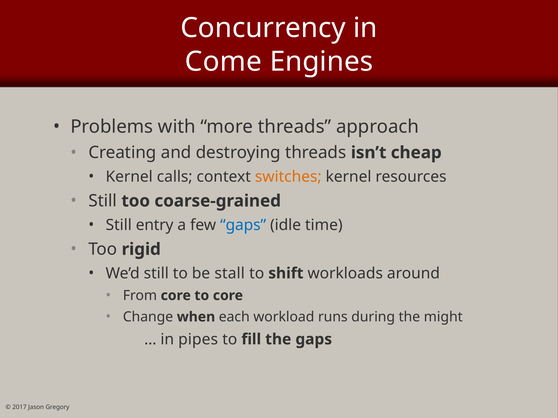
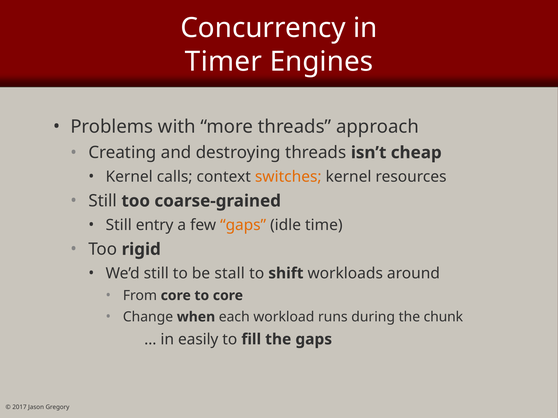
Come: Come -> Timer
gaps at (243, 225) colour: blue -> orange
might: might -> chunk
pipes: pipes -> easily
